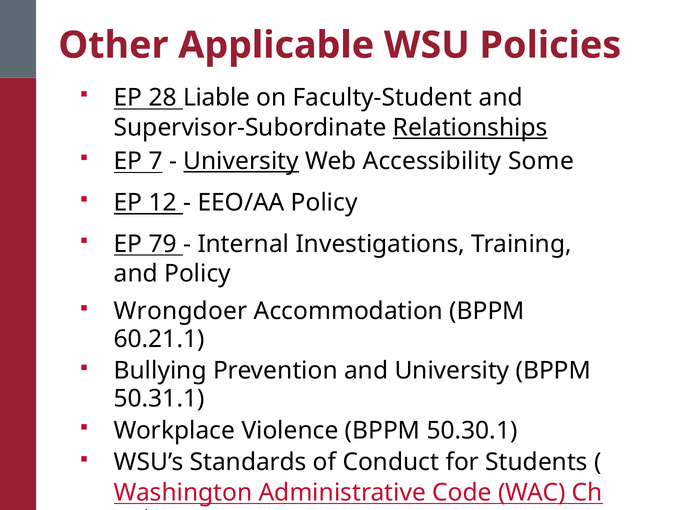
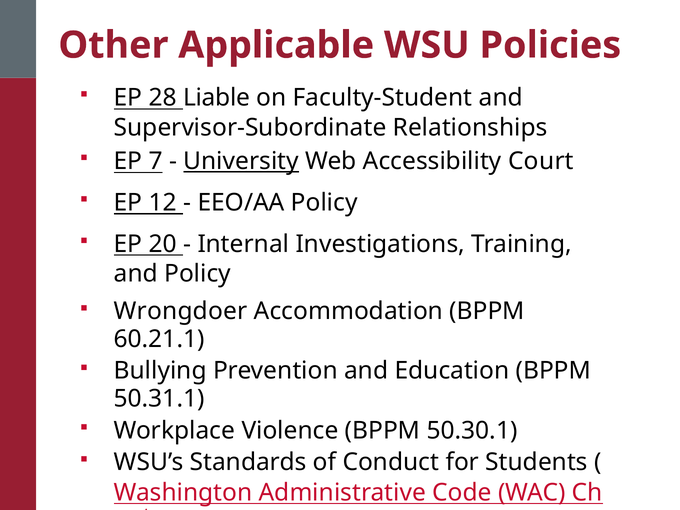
Relationships underline: present -> none
Some: Some -> Court
79: 79 -> 20
and University: University -> Education
